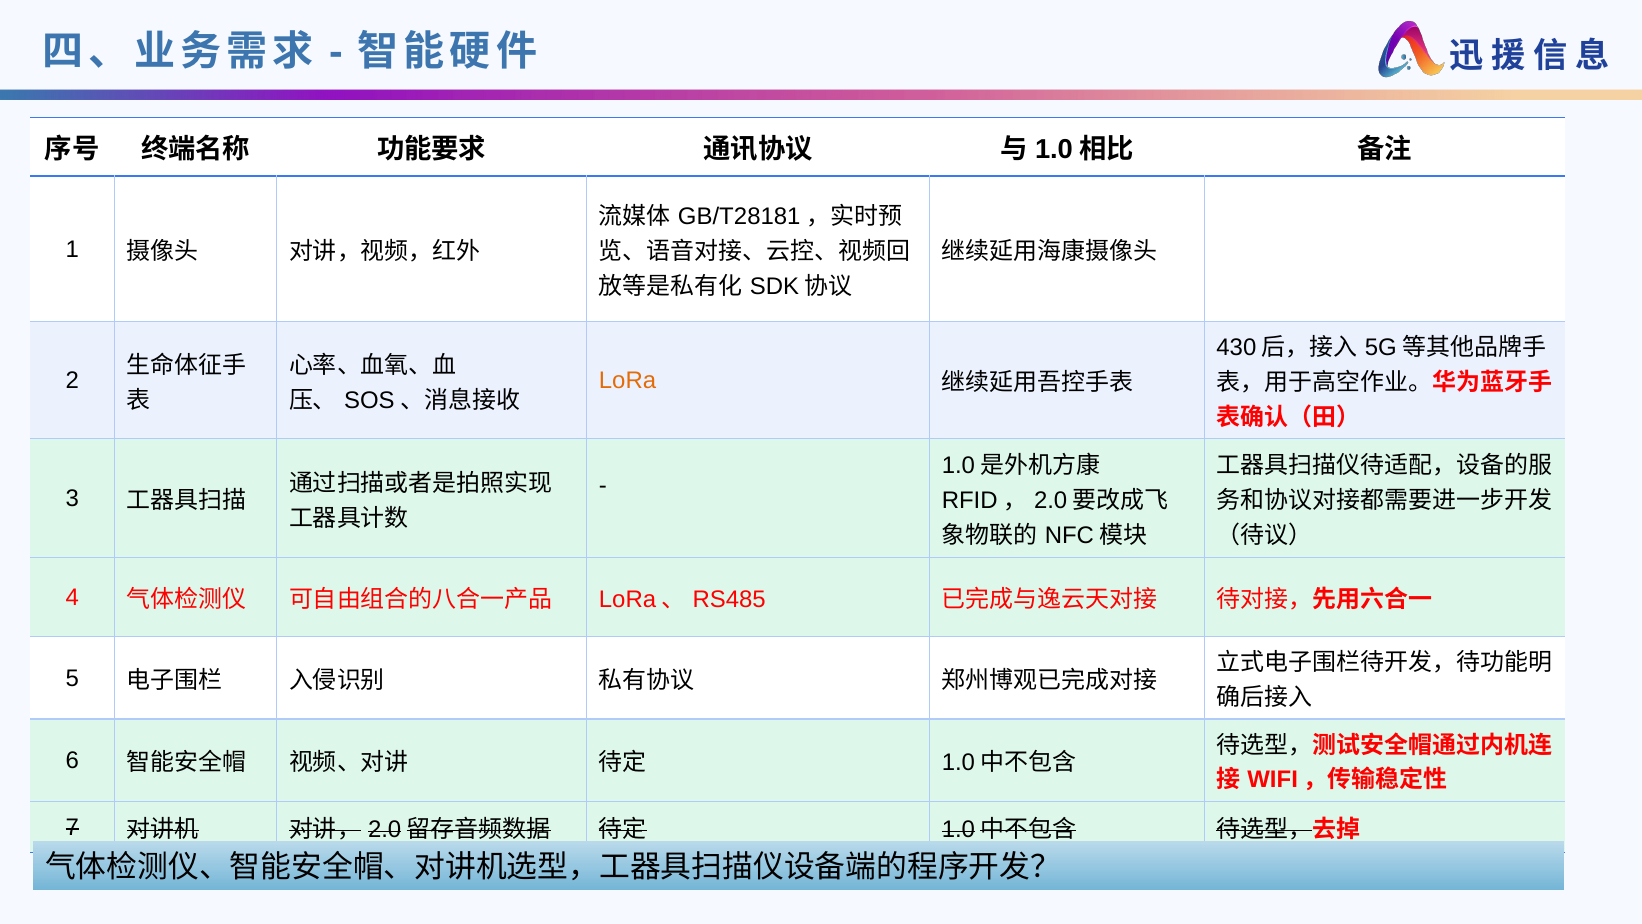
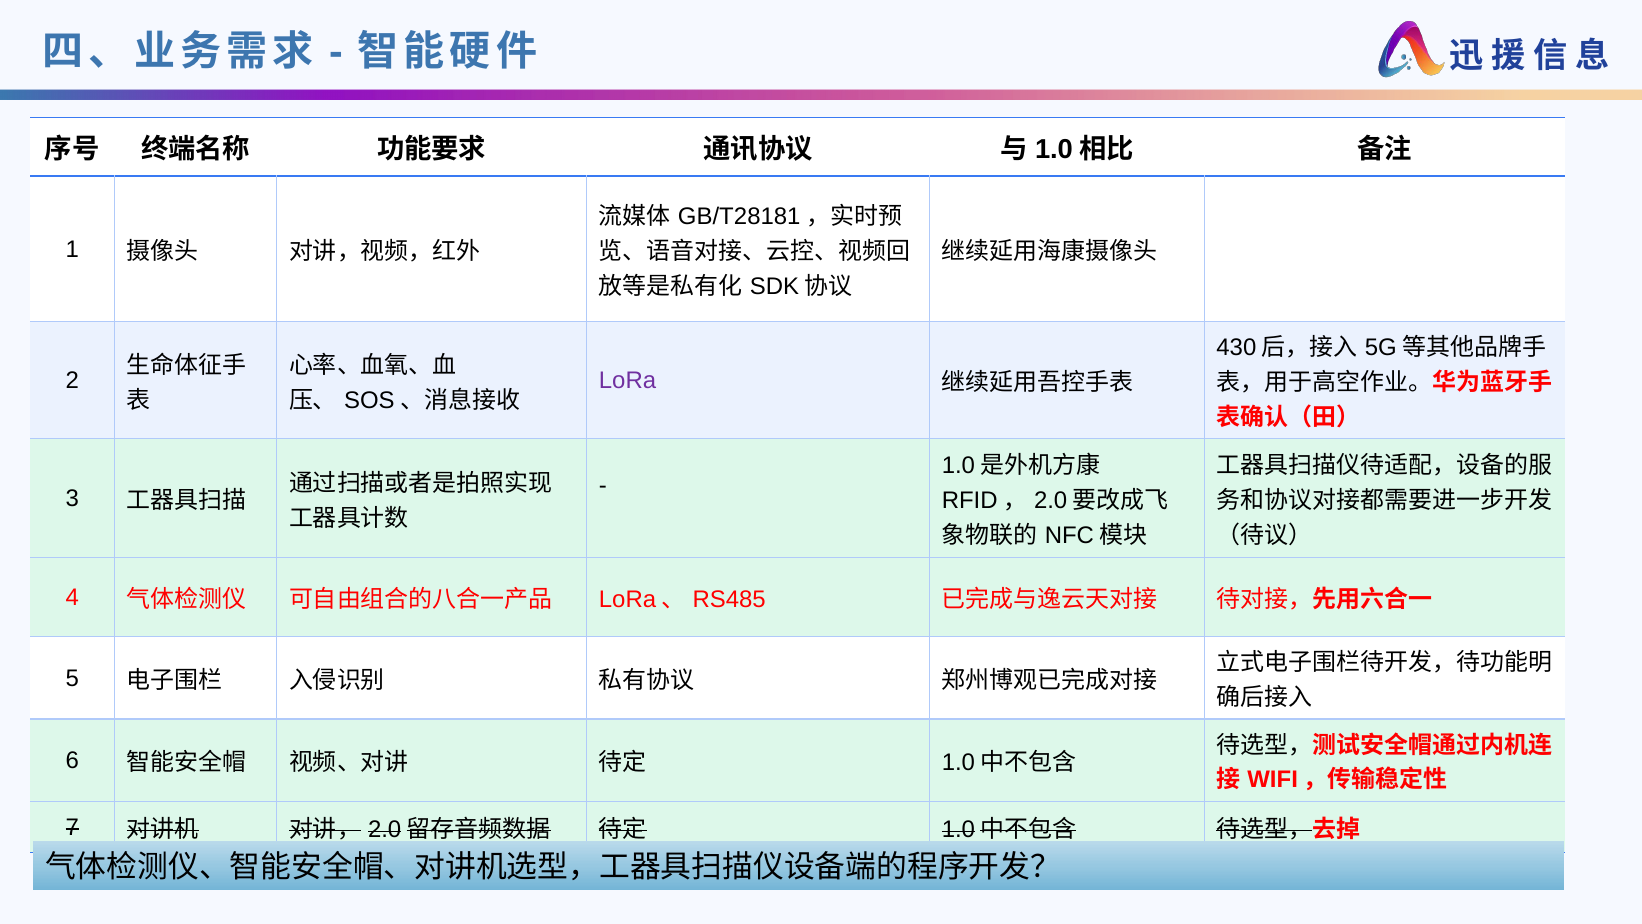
LoRa colour: orange -> purple
